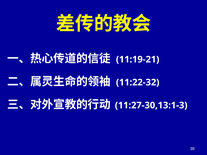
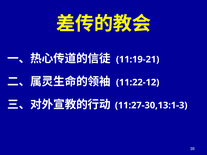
11:22-32: 11:22-32 -> 11:22-12
